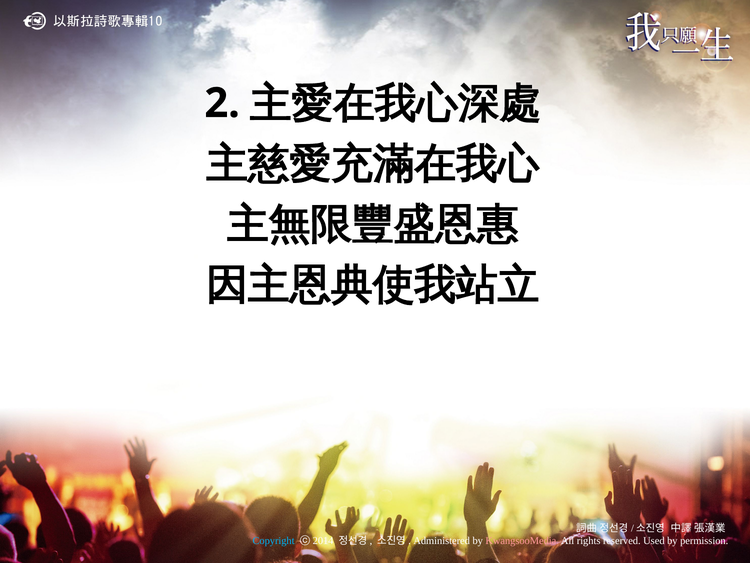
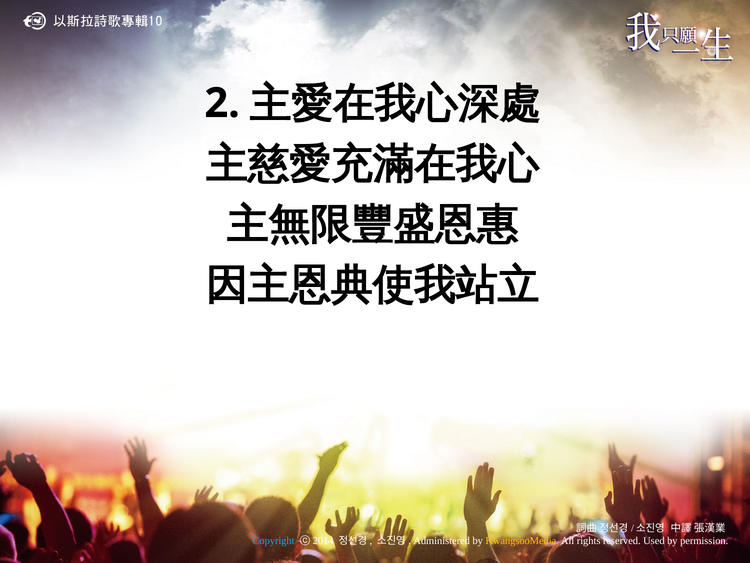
KwangsooMedia colour: pink -> yellow
